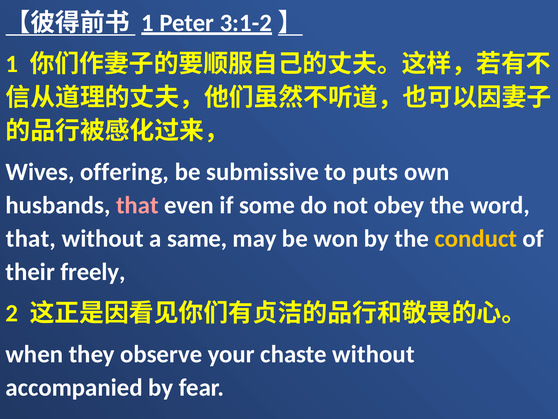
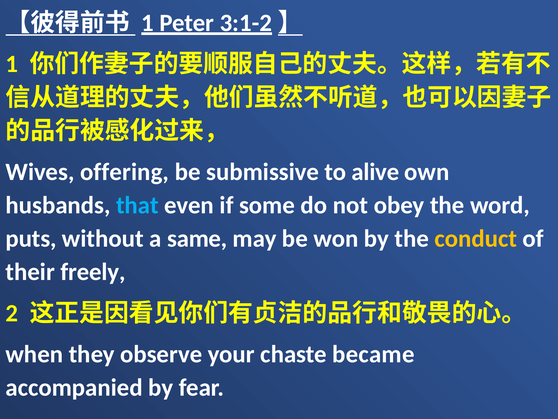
puts: puts -> alive
that at (137, 205) colour: pink -> light blue
that at (31, 238): that -> puts
chaste without: without -> became
